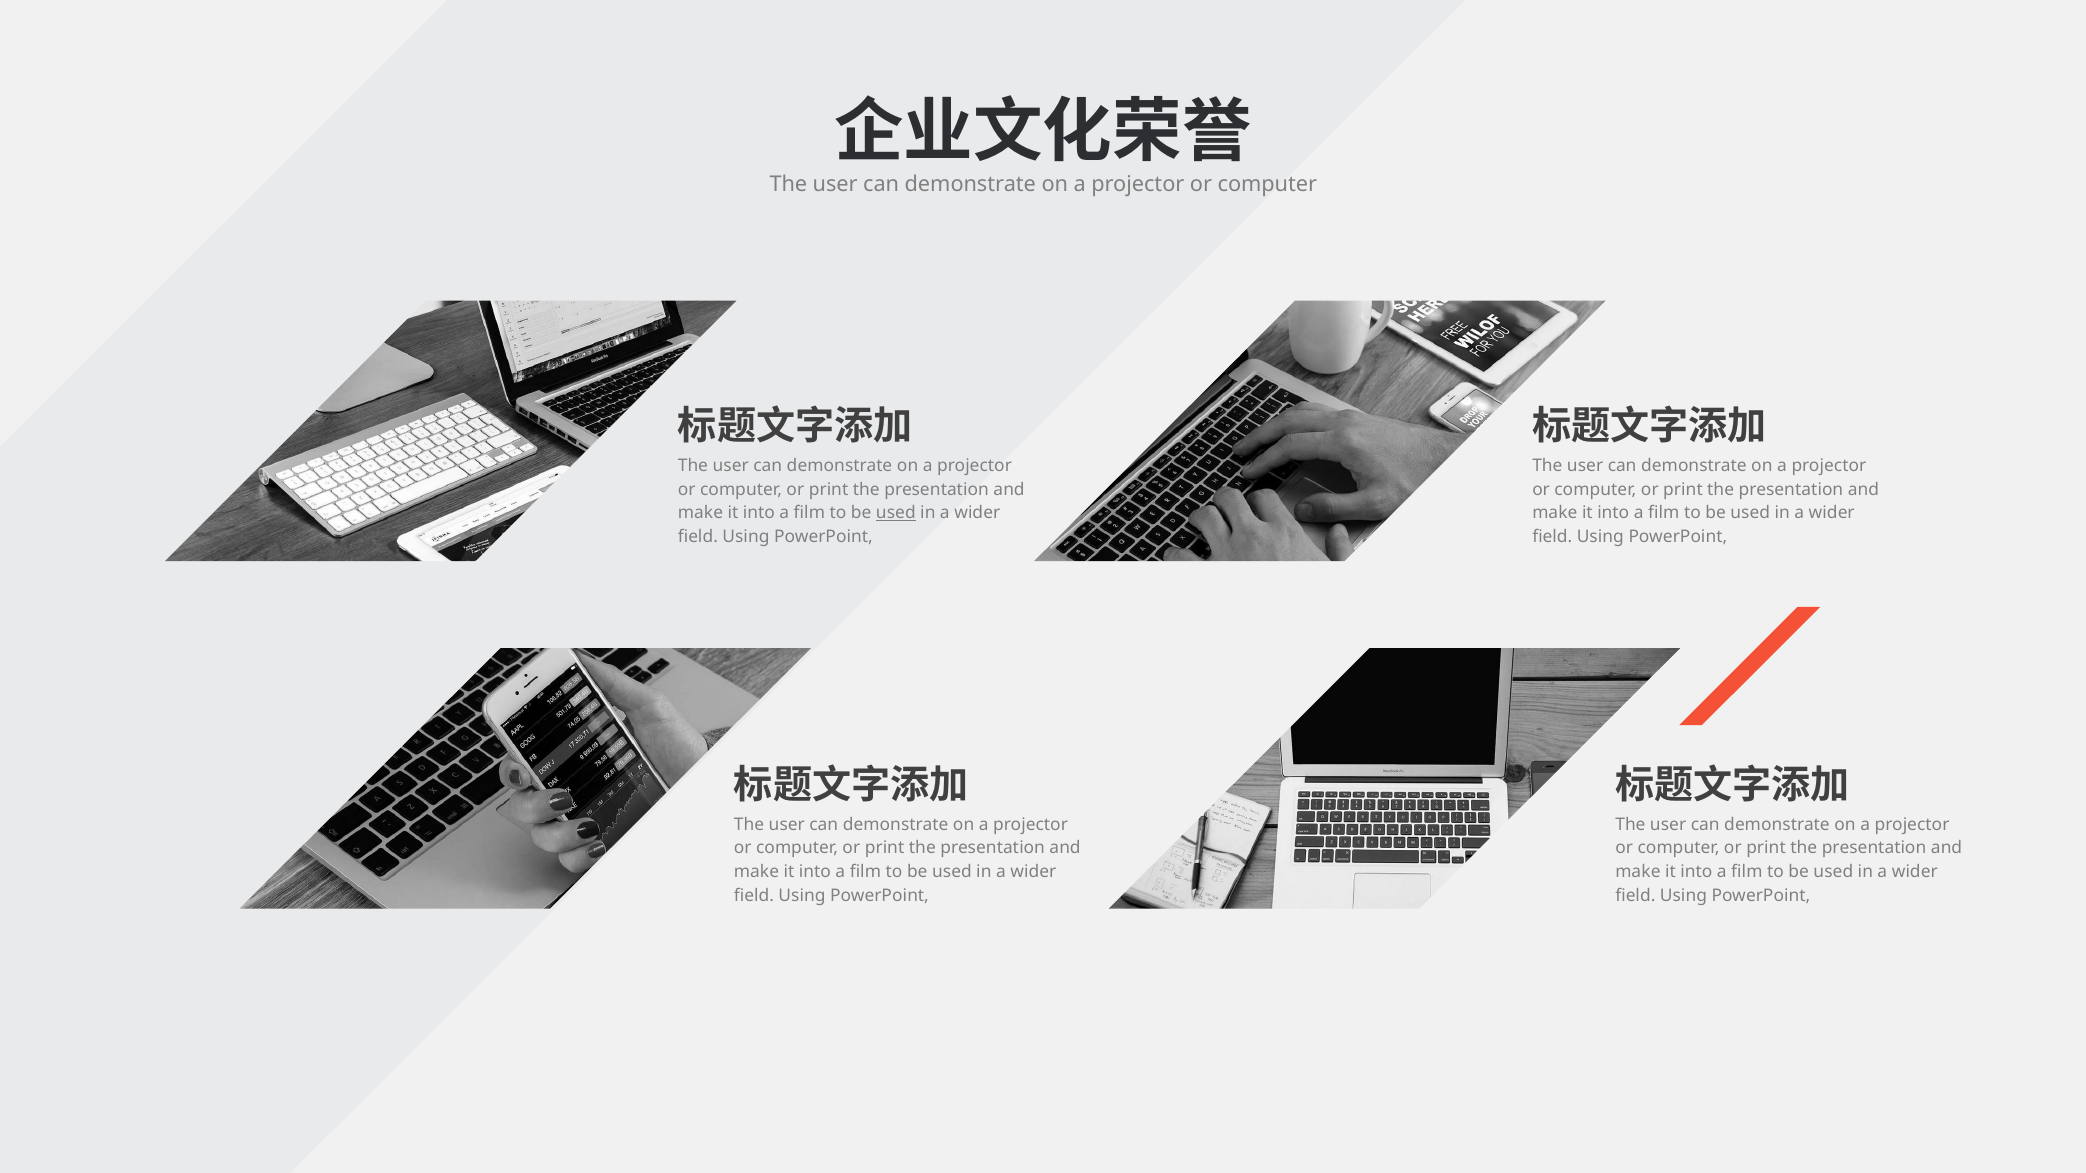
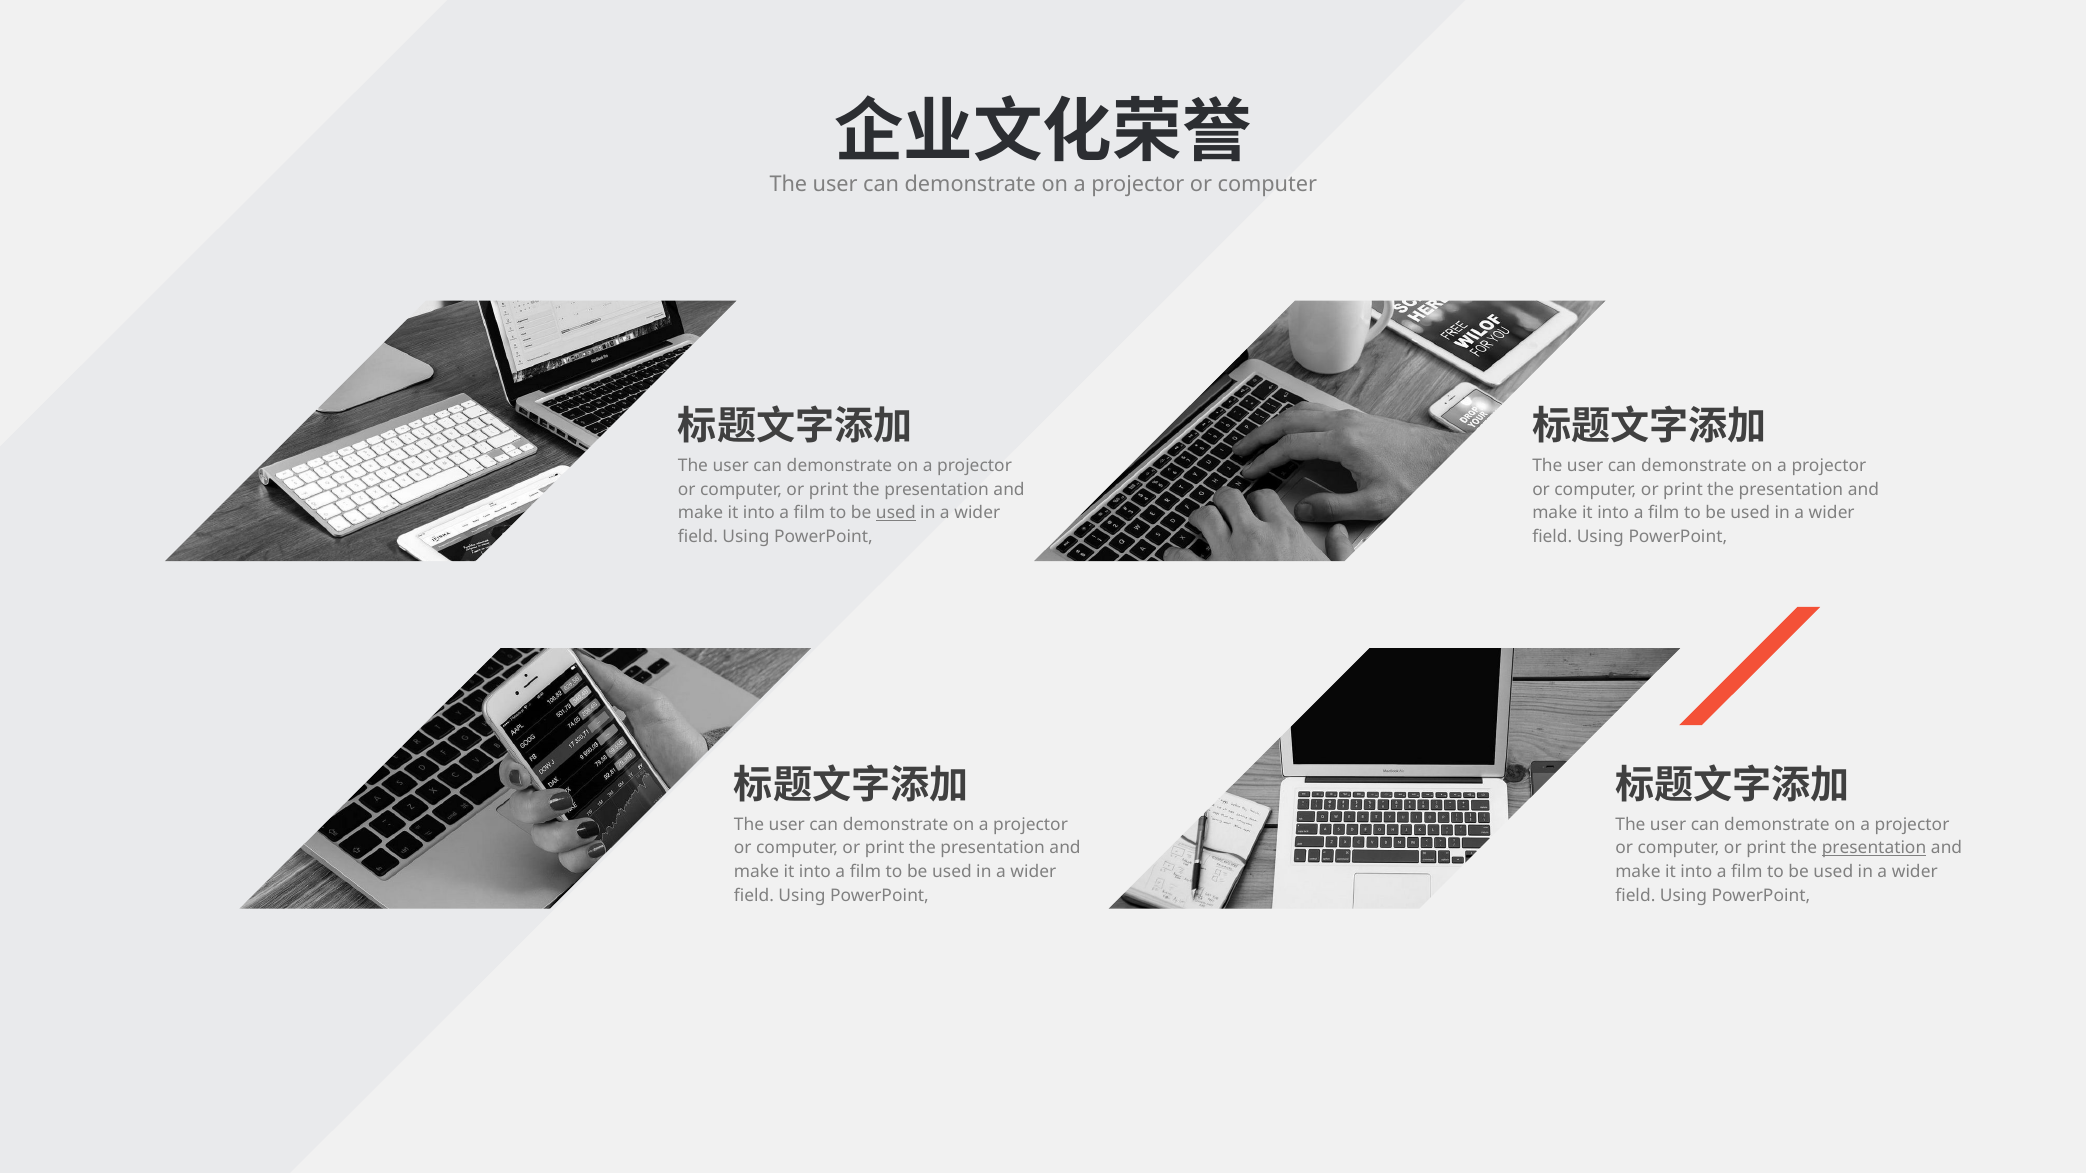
presentation at (1874, 848) underline: none -> present
